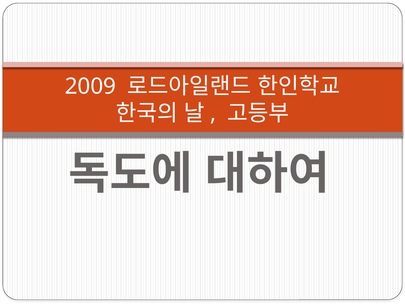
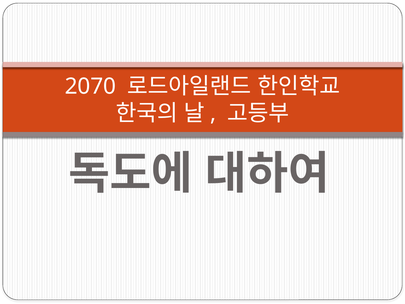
2009: 2009 -> 2070
